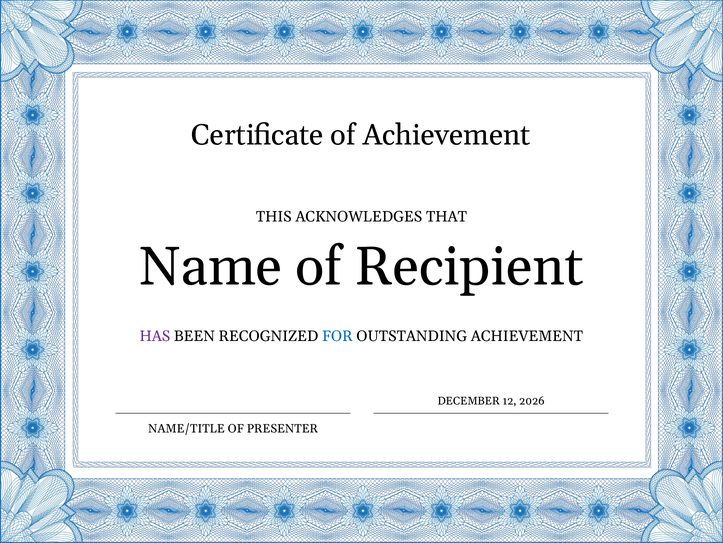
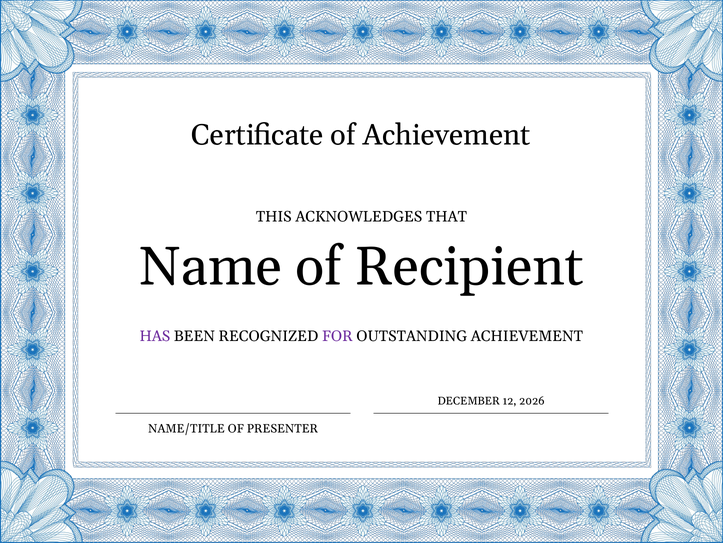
FOR colour: blue -> purple
